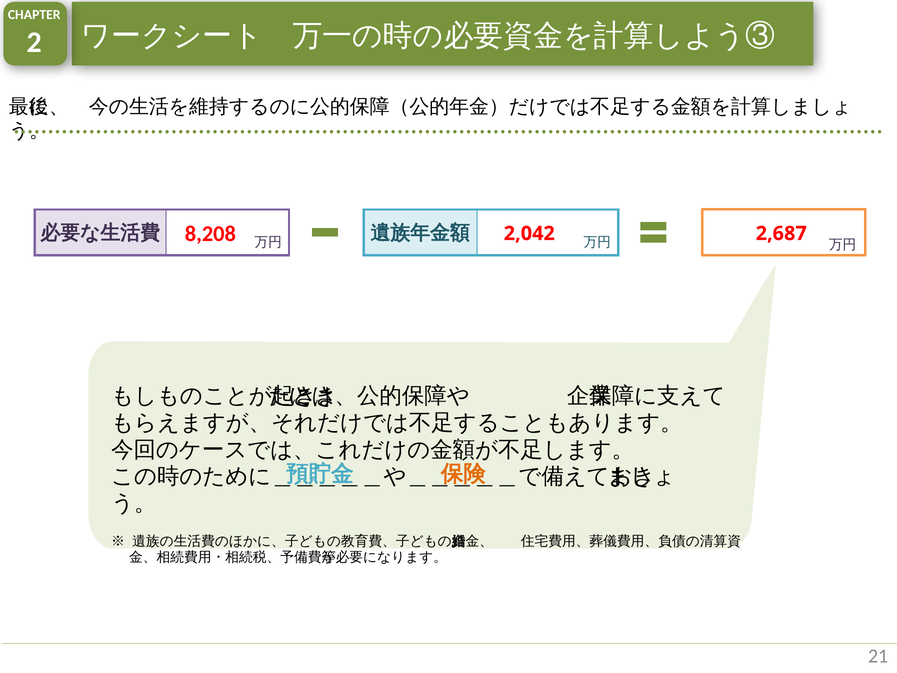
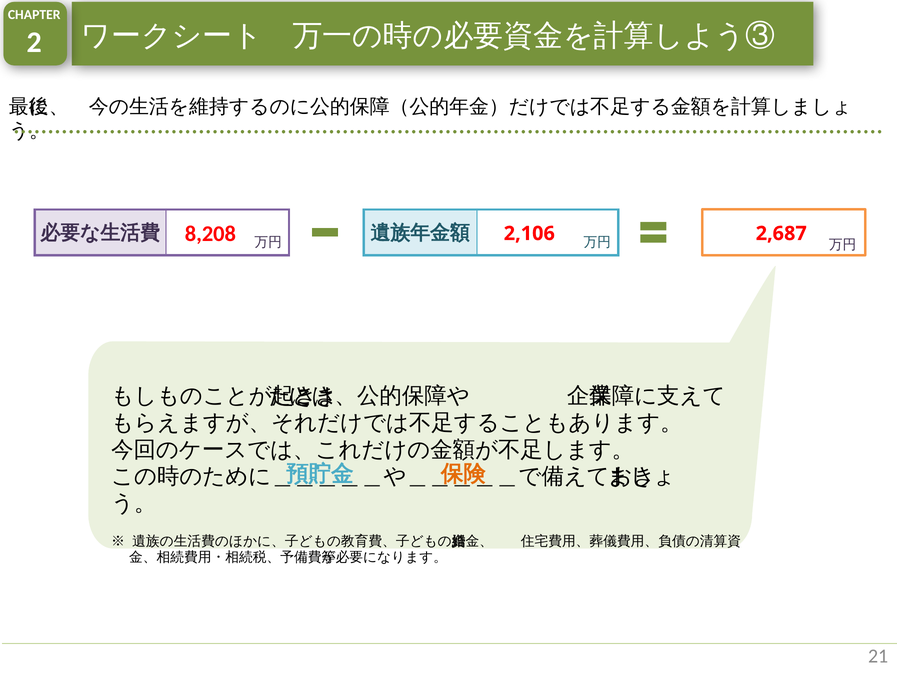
2,042: 2,042 -> 2,106
